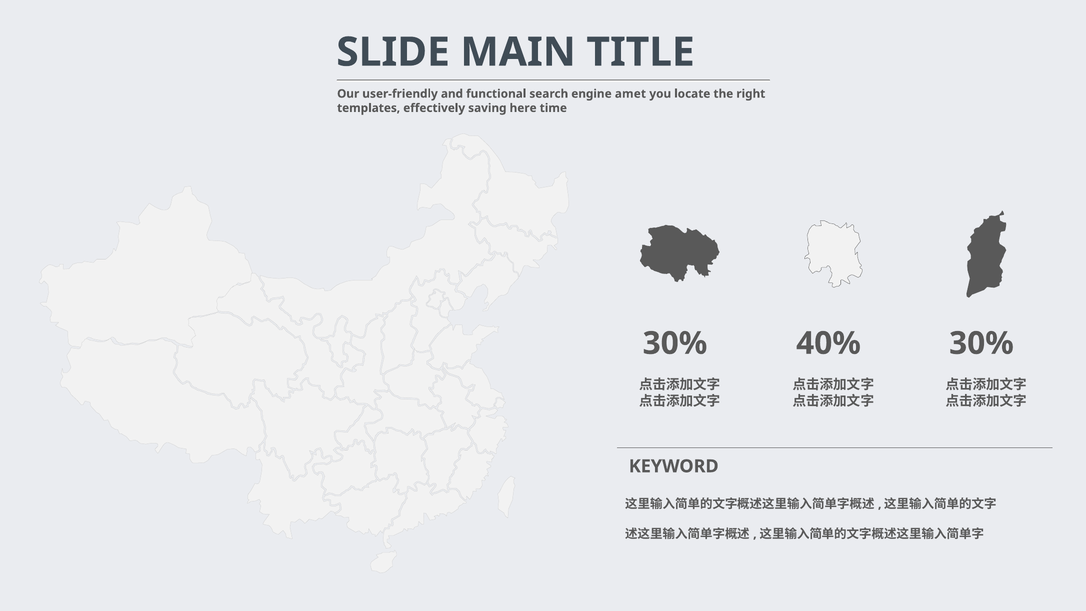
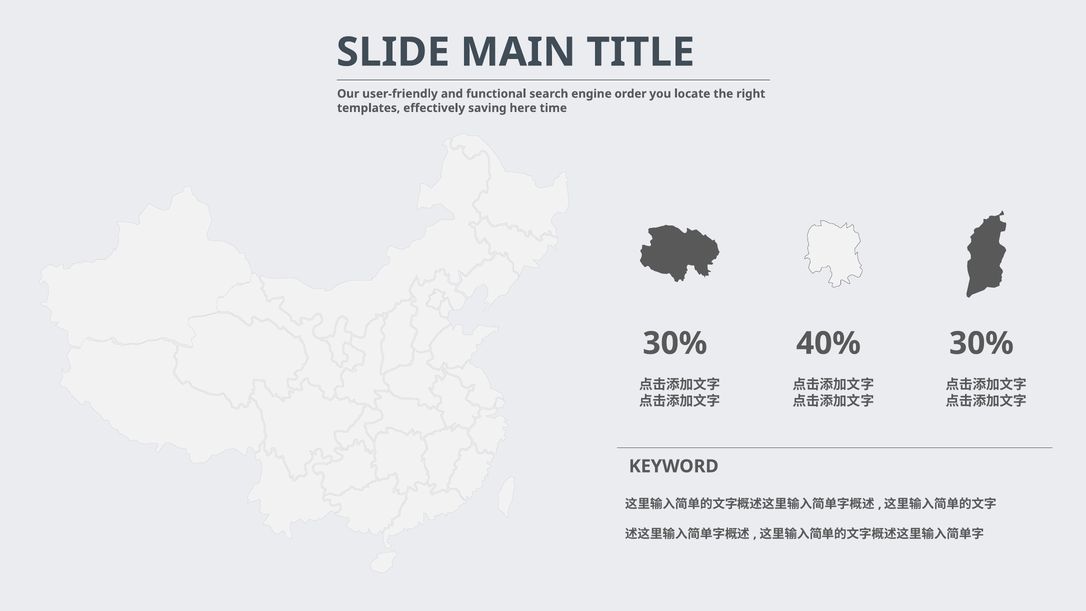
amet: amet -> order
